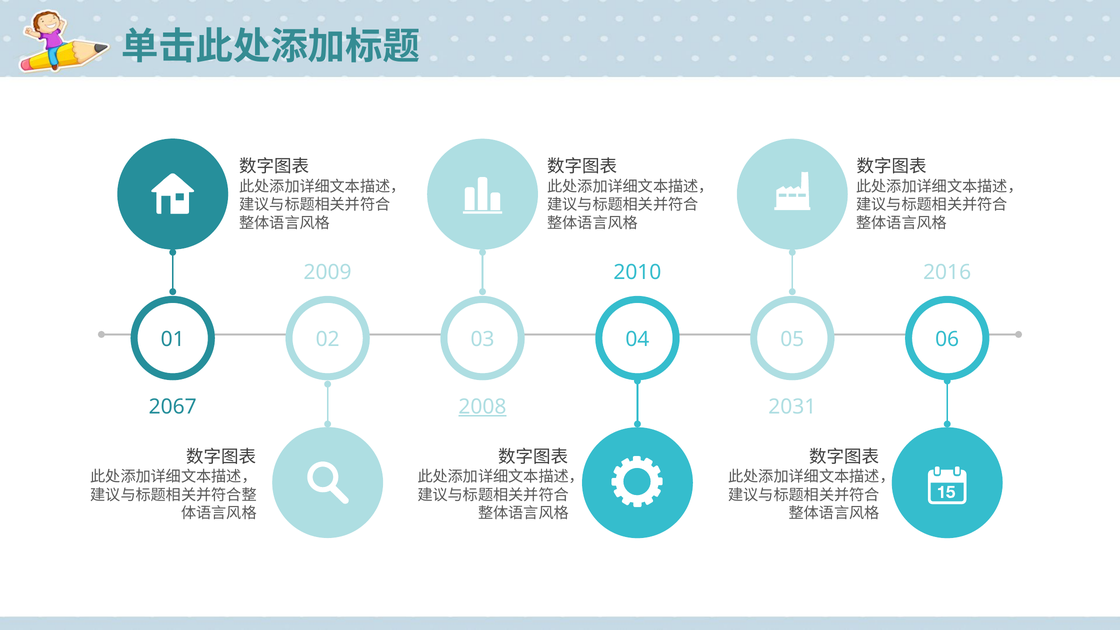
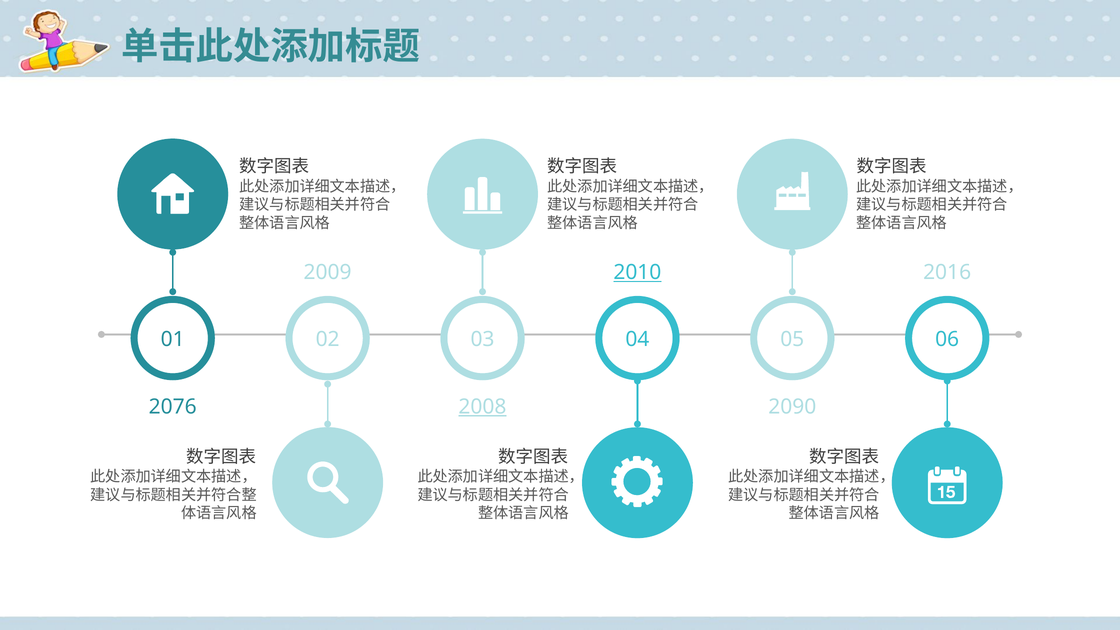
2010 underline: none -> present
2067: 2067 -> 2076
2031: 2031 -> 2090
